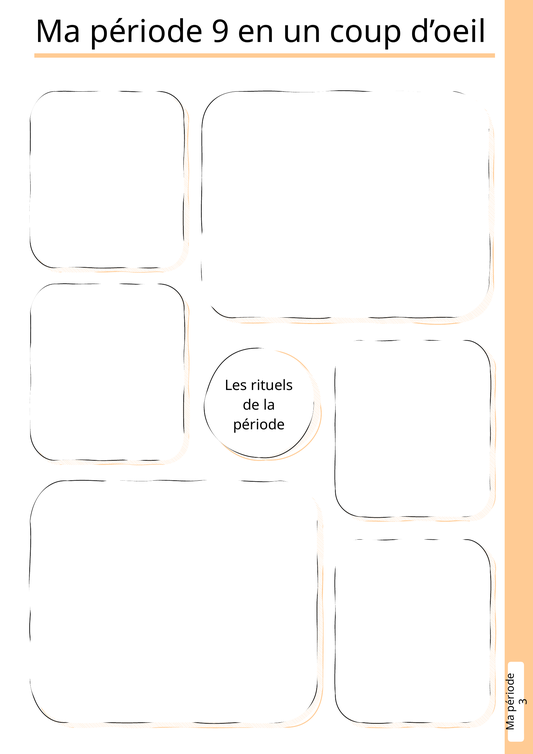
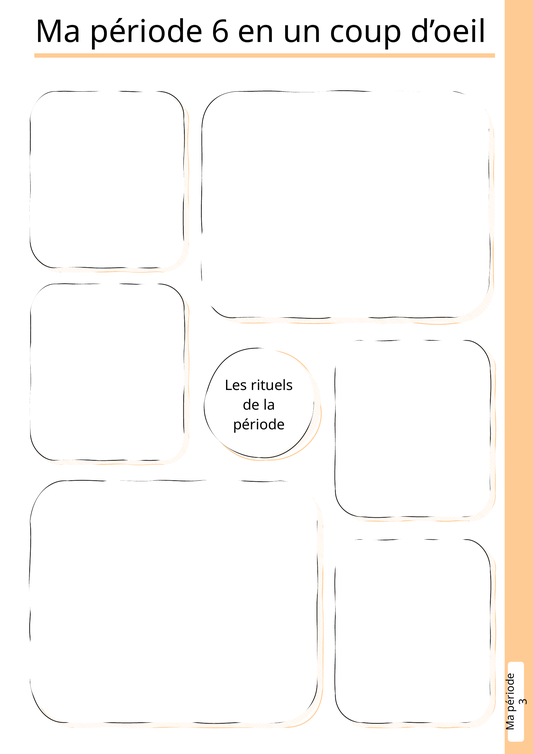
9: 9 -> 6
